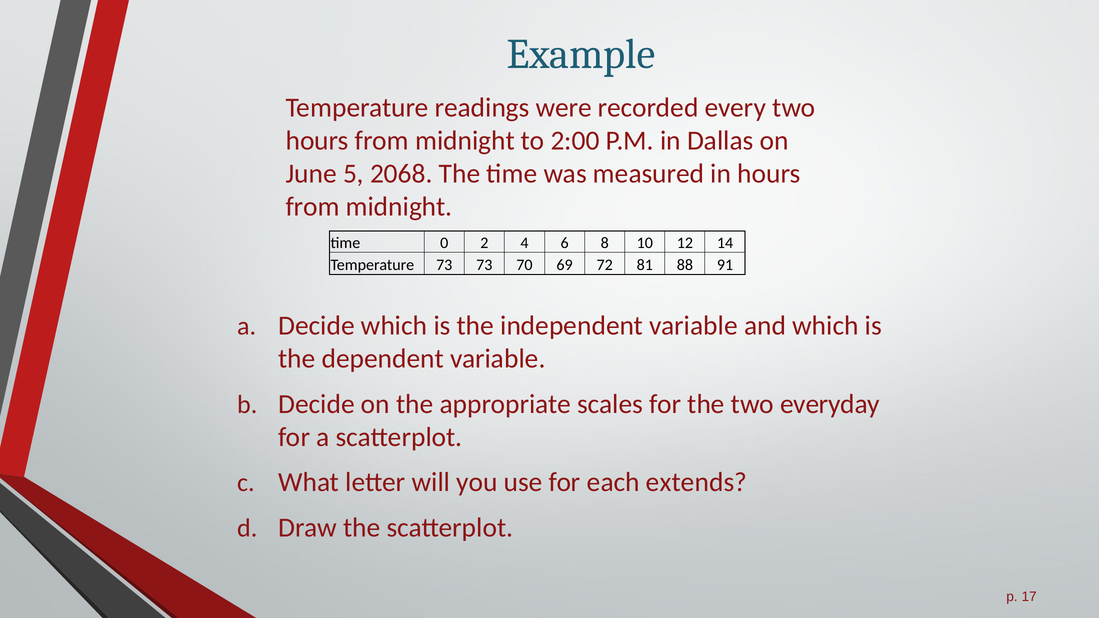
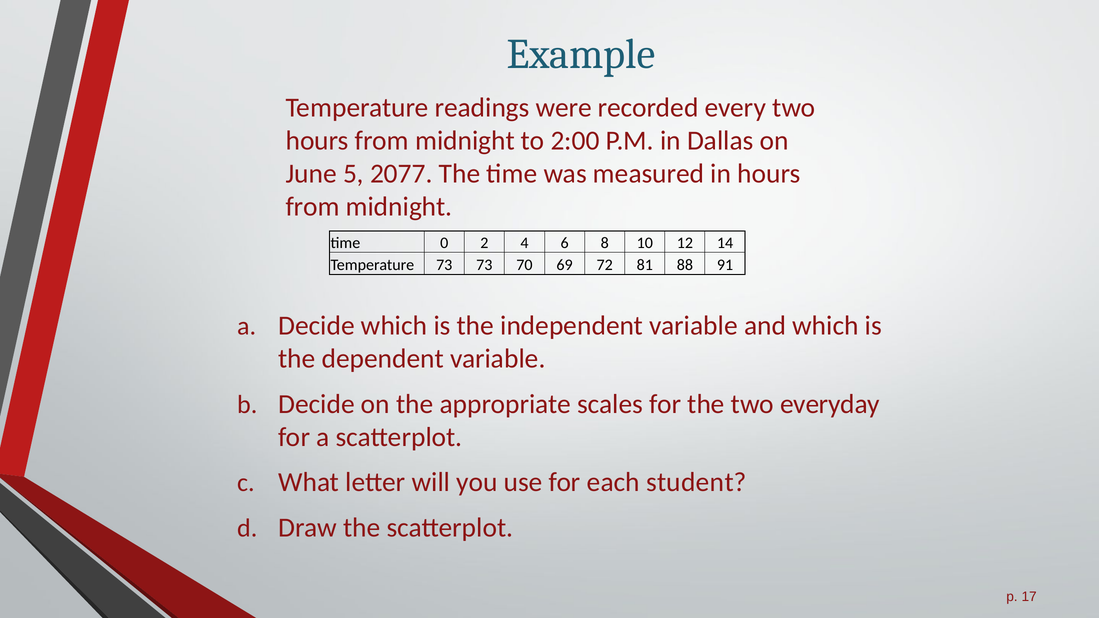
2068: 2068 -> 2077
extends: extends -> student
